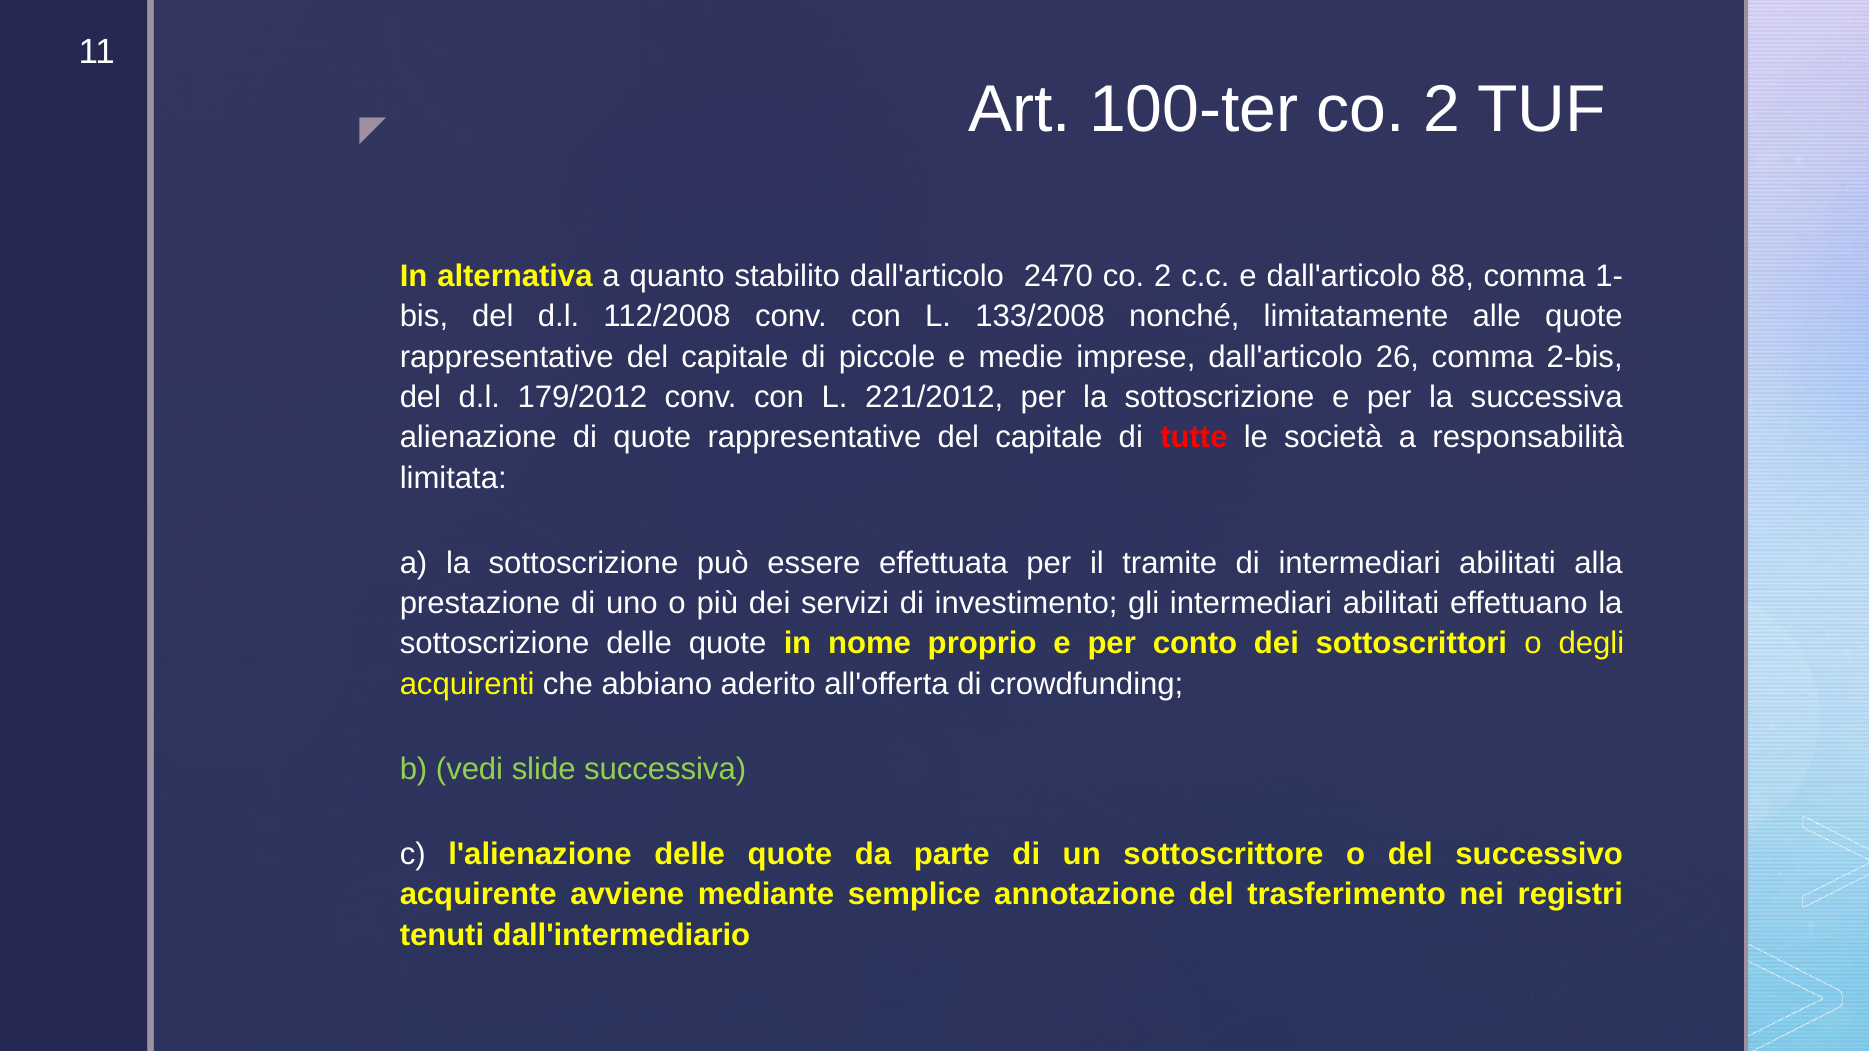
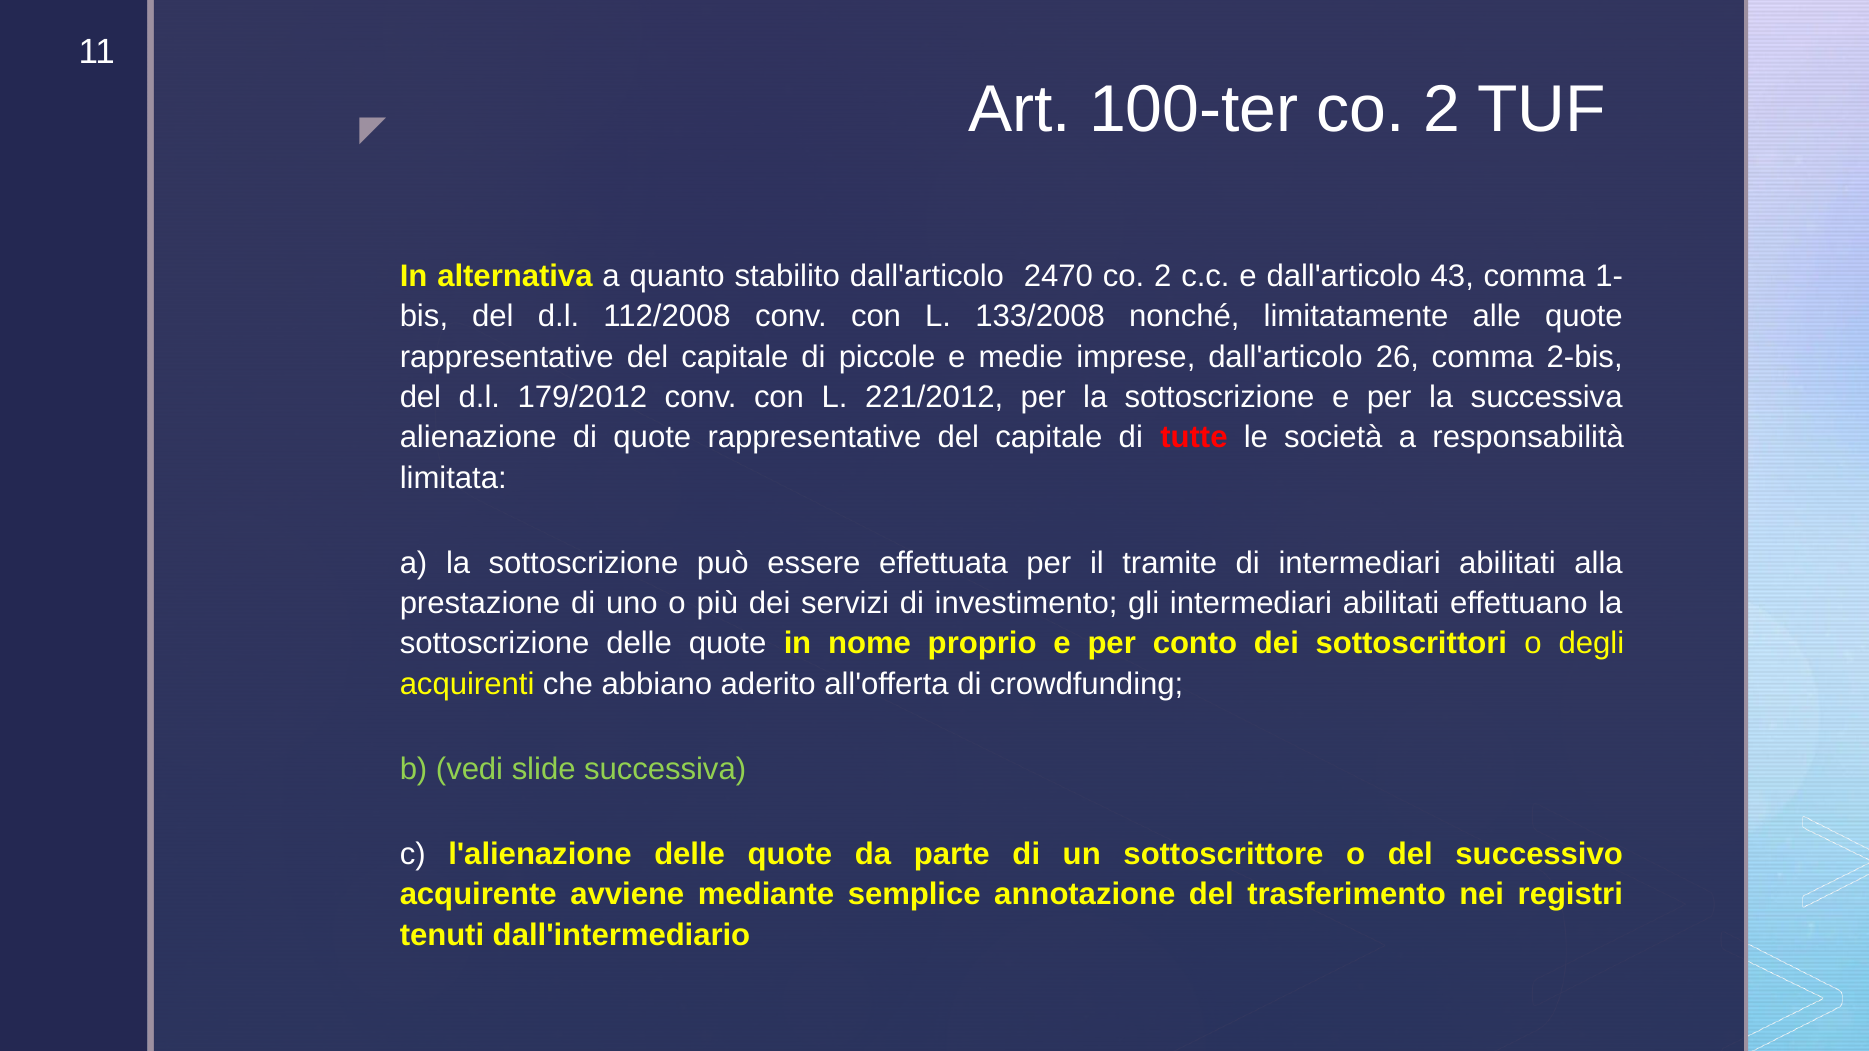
88: 88 -> 43
